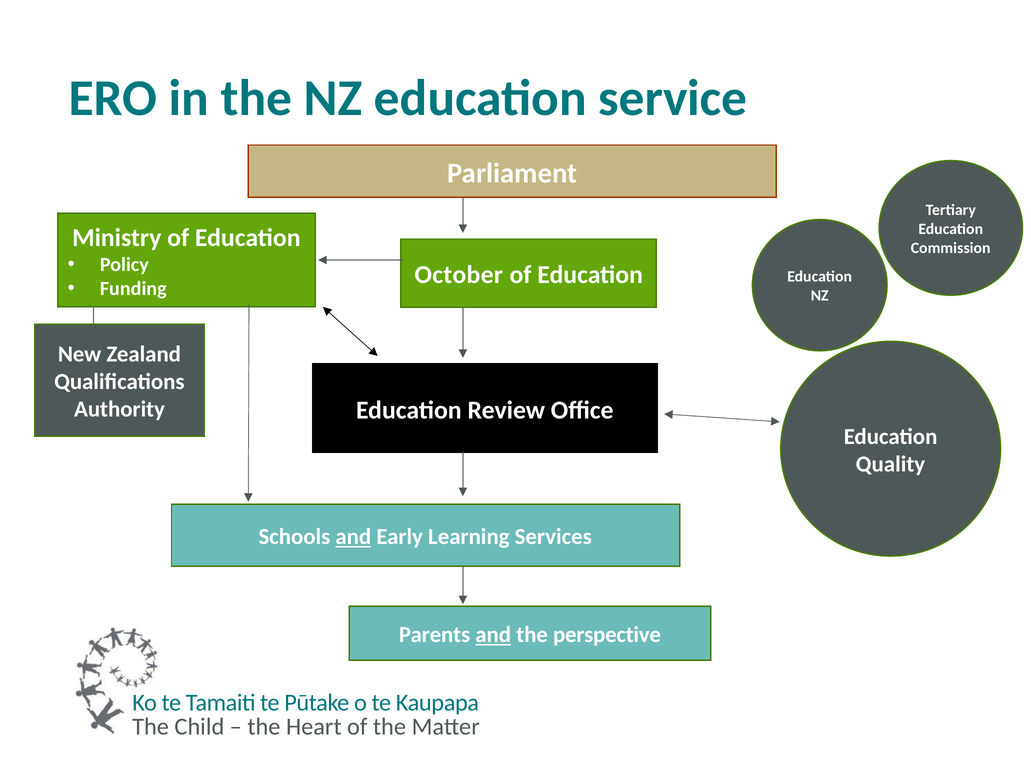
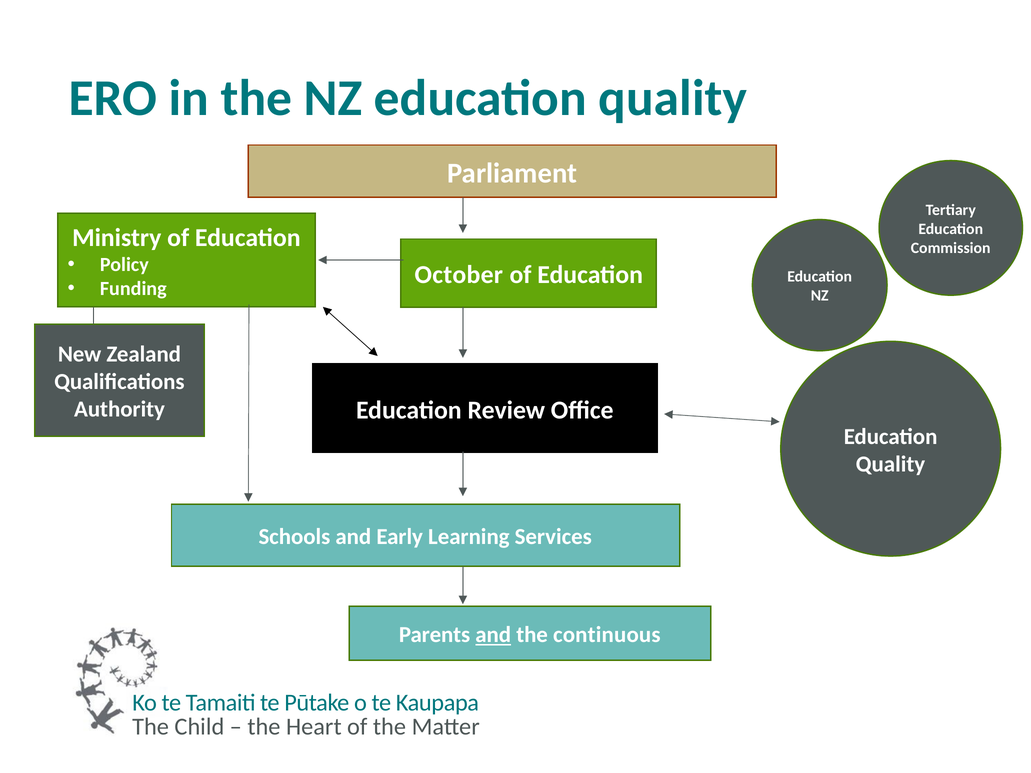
NZ education service: service -> quality
and at (353, 537) underline: present -> none
perspective: perspective -> continuous
